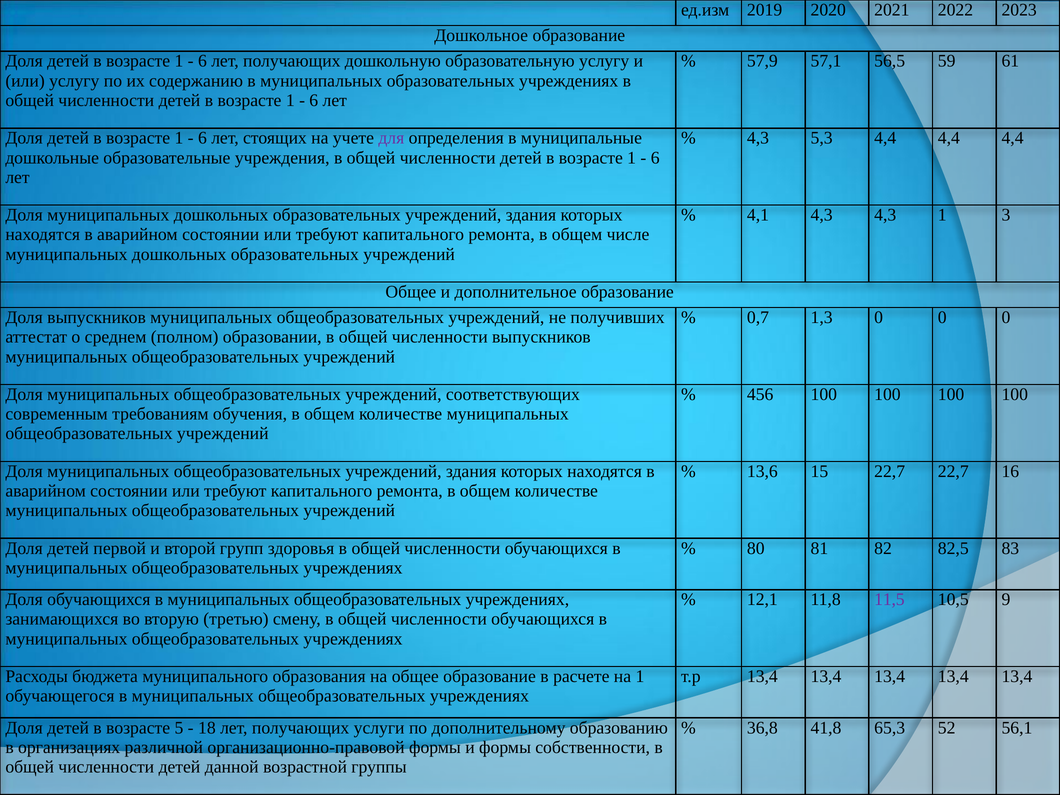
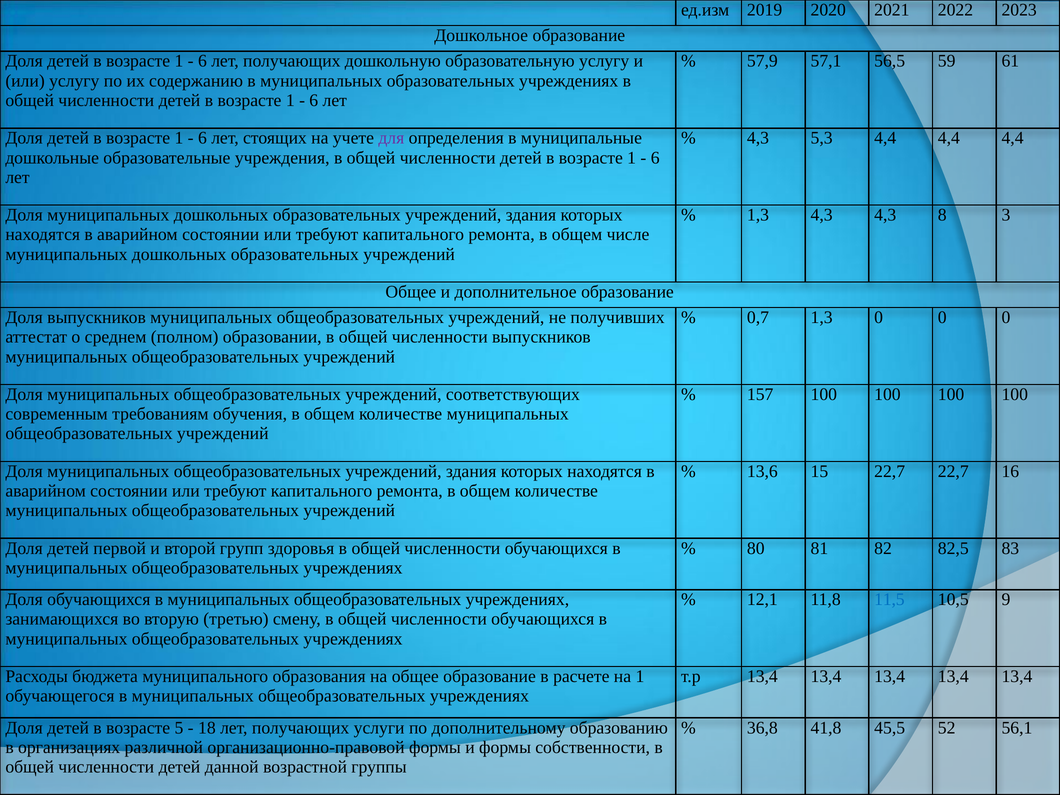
4,1 at (758, 215): 4,1 -> 1,3
4,3 1: 1 -> 8
456: 456 -> 157
11,5 colour: purple -> blue
65,3: 65,3 -> 45,5
